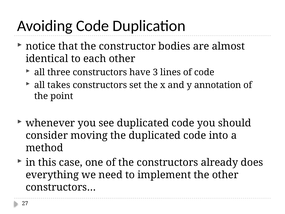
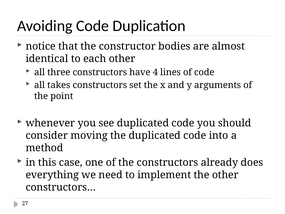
3: 3 -> 4
annotation: annotation -> arguments
